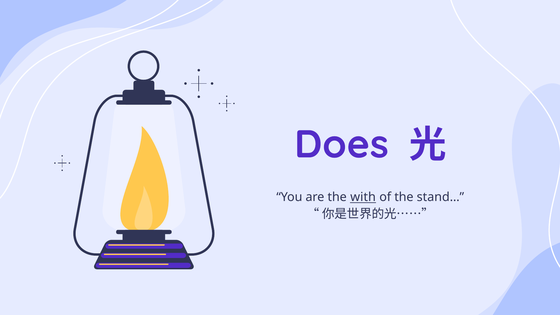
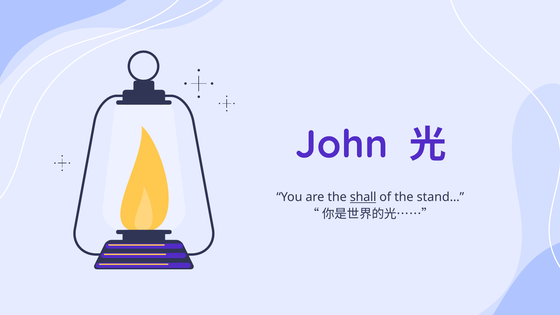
Does: Does -> John
with: with -> shall
